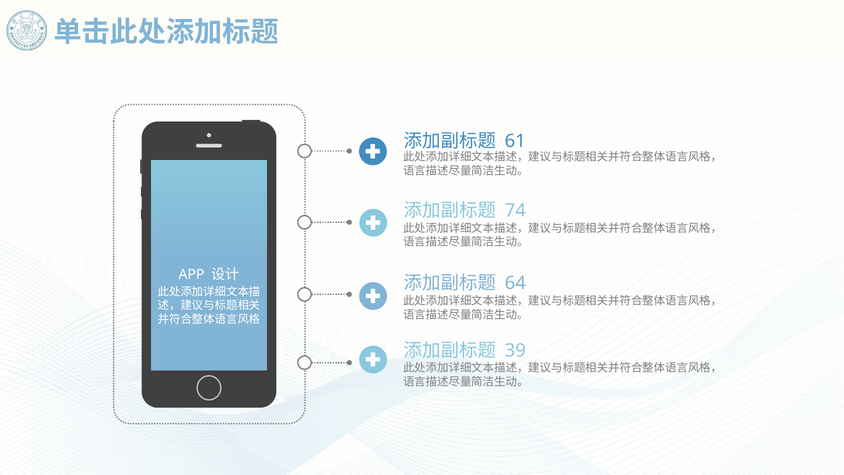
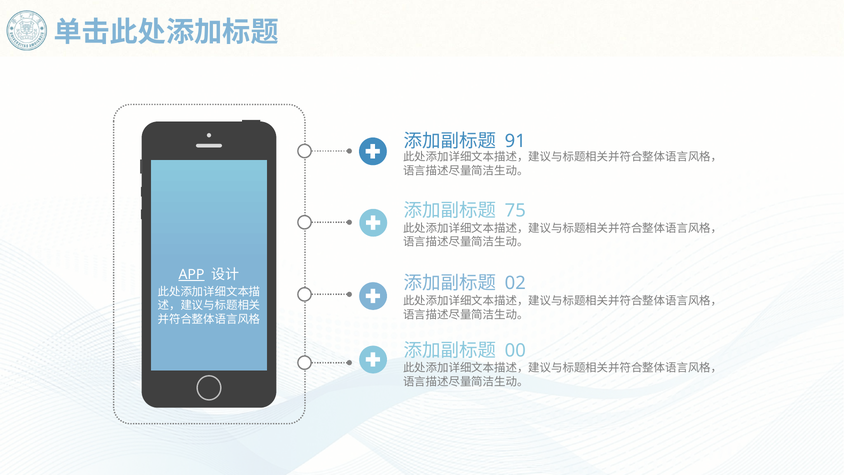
61: 61 -> 91
74: 74 -> 75
APP underline: none -> present
64: 64 -> 02
39: 39 -> 00
